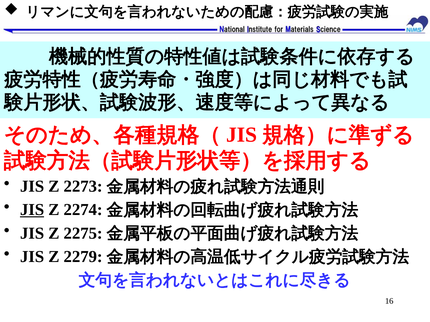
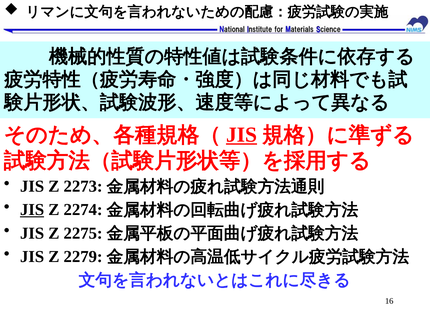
JIS at (242, 135) underline: none -> present
